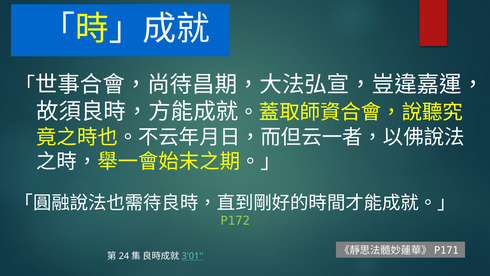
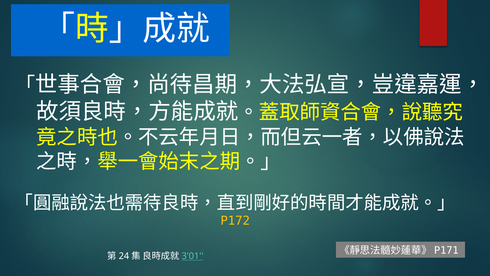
P172 colour: light green -> yellow
